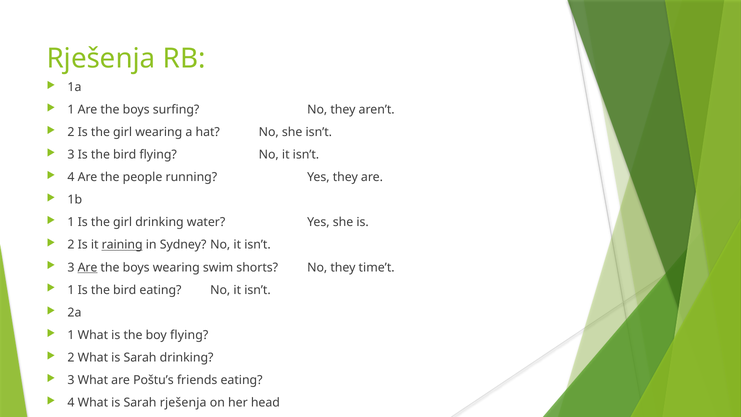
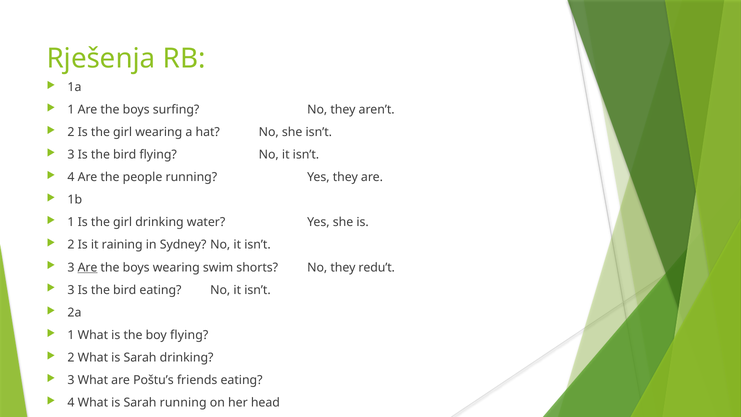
raining underline: present -> none
time’t: time’t -> redu’t
1 at (71, 290): 1 -> 3
Sarah rješenja: rješenja -> running
